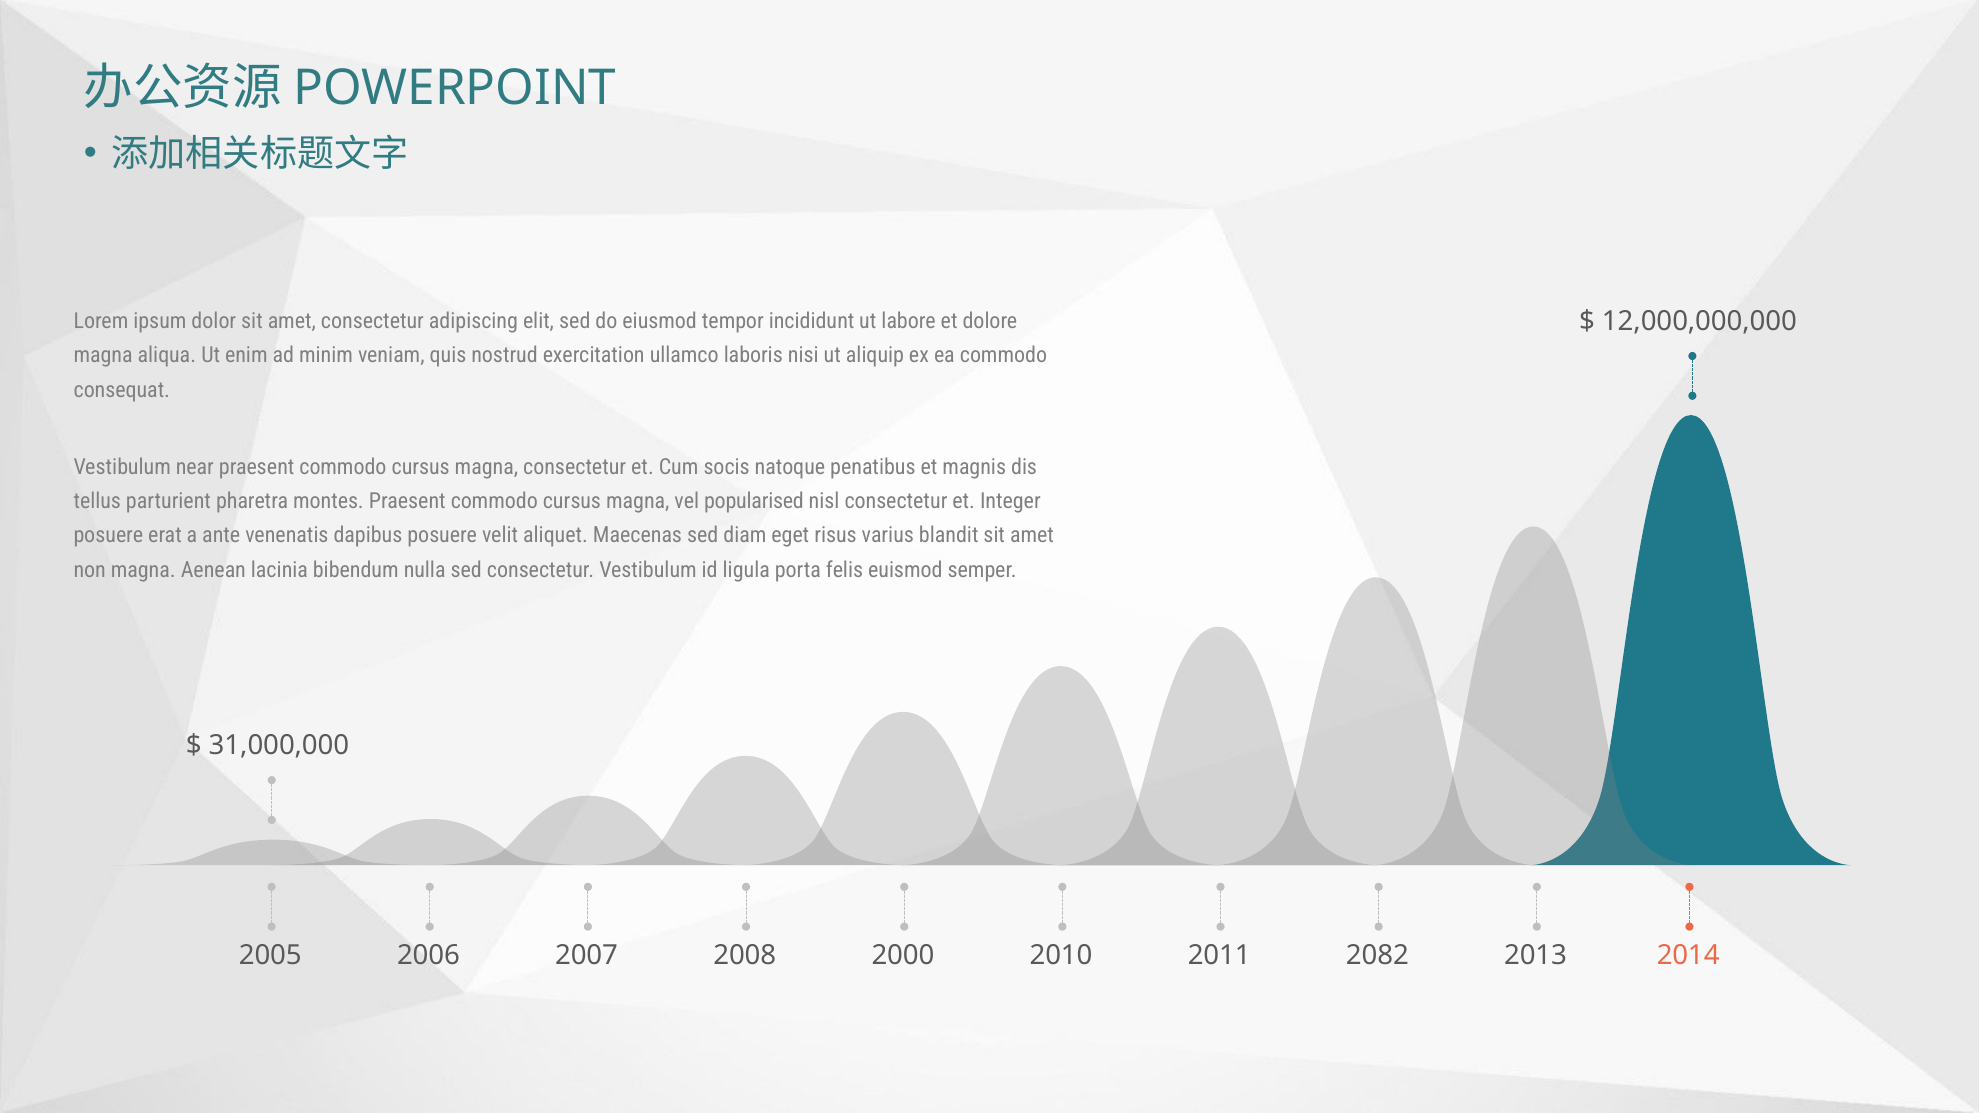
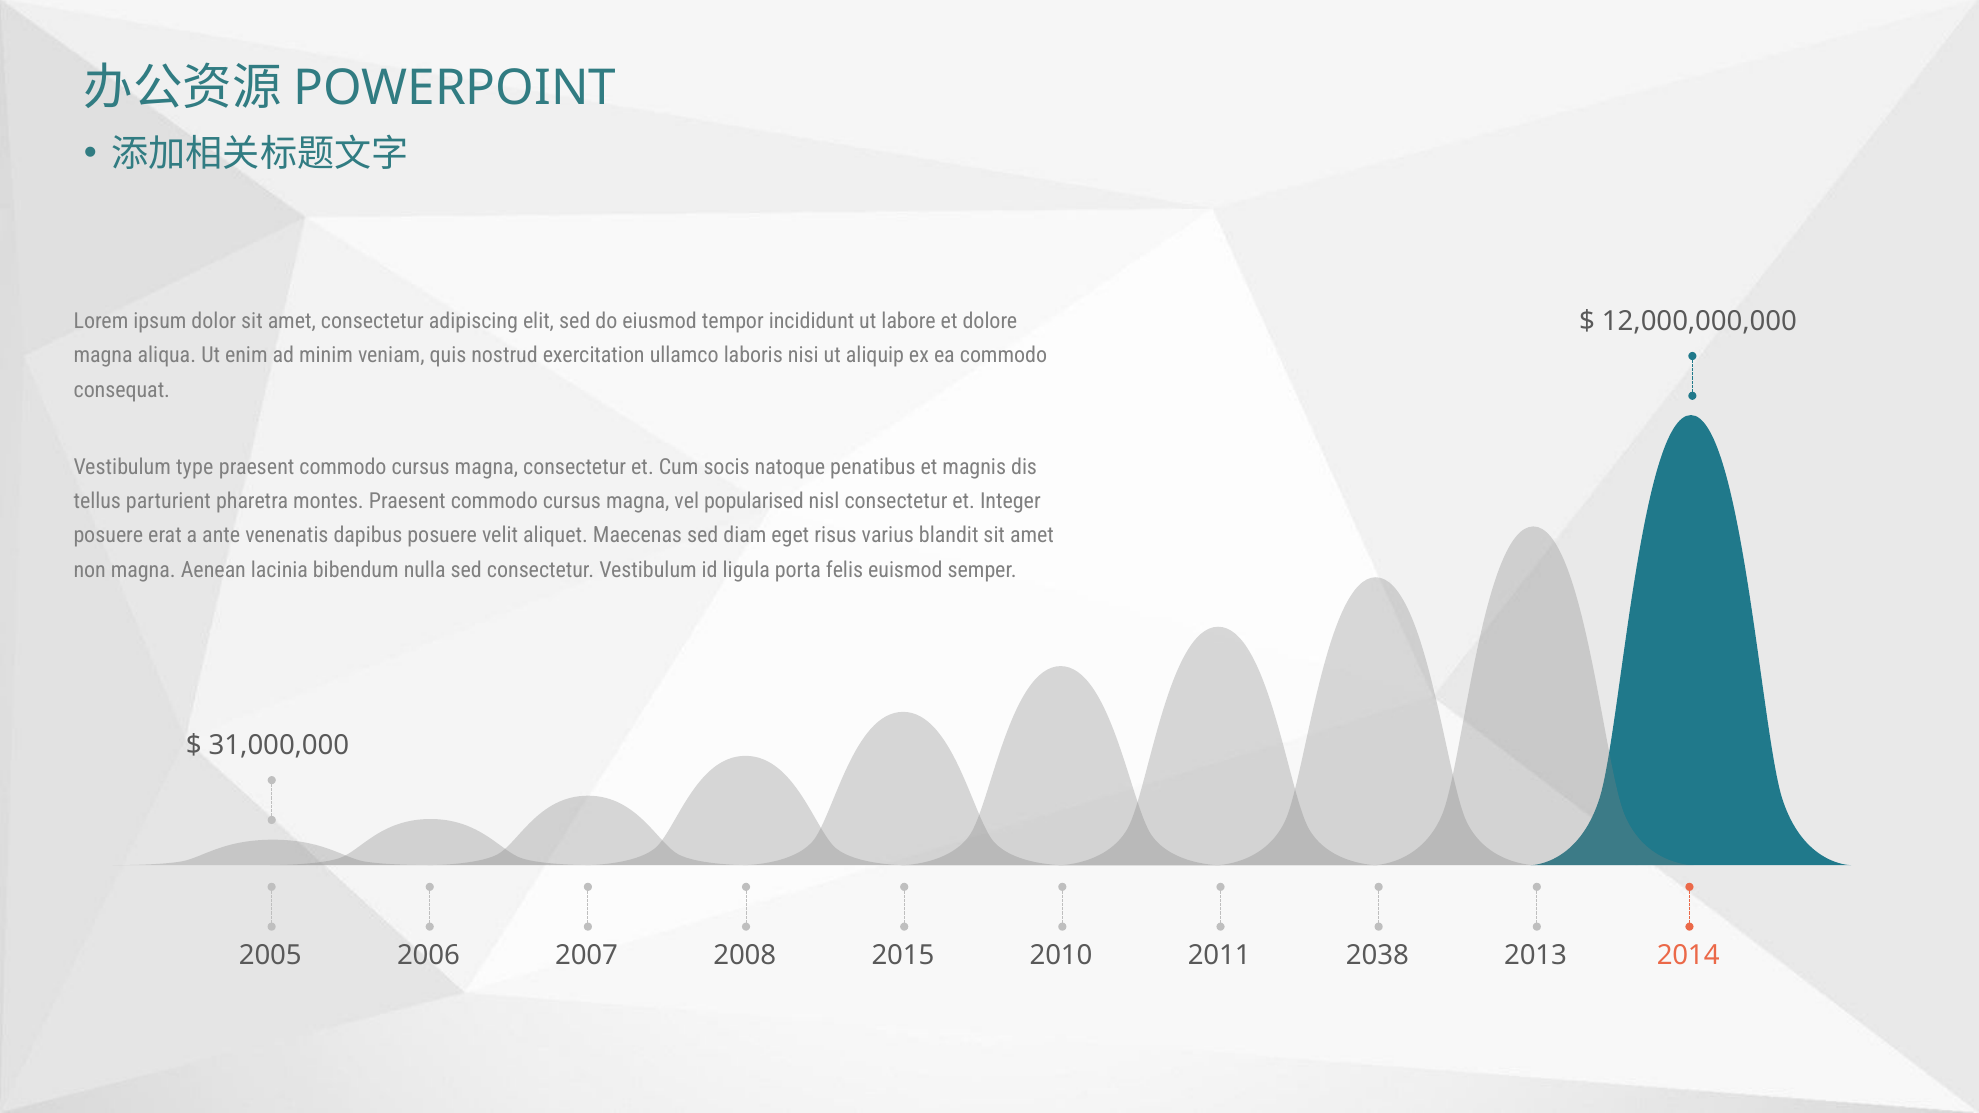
near: near -> type
2000: 2000 -> 2015
2082: 2082 -> 2038
